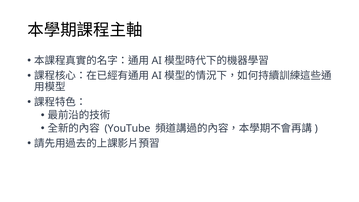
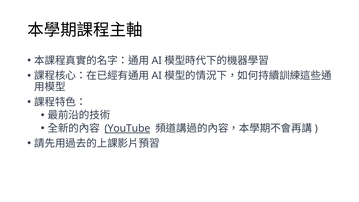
YouTube underline: none -> present
